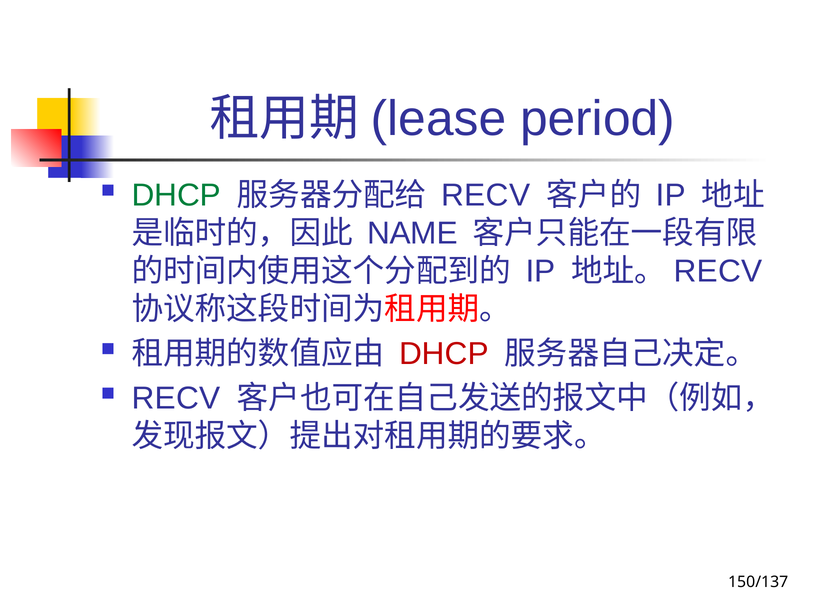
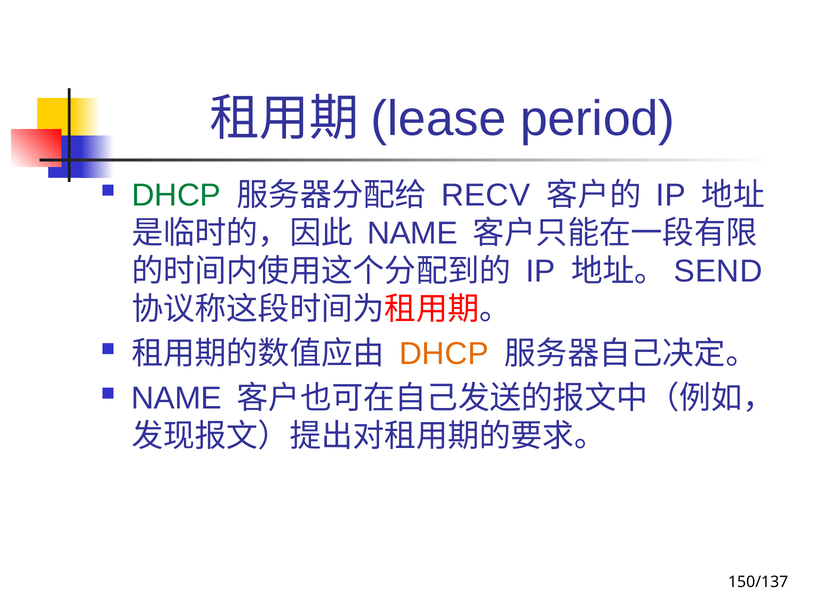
RECV at (718, 271): RECV -> SEND
DHCP at (444, 353) colour: red -> orange
RECV at (176, 398): RECV -> NAME
